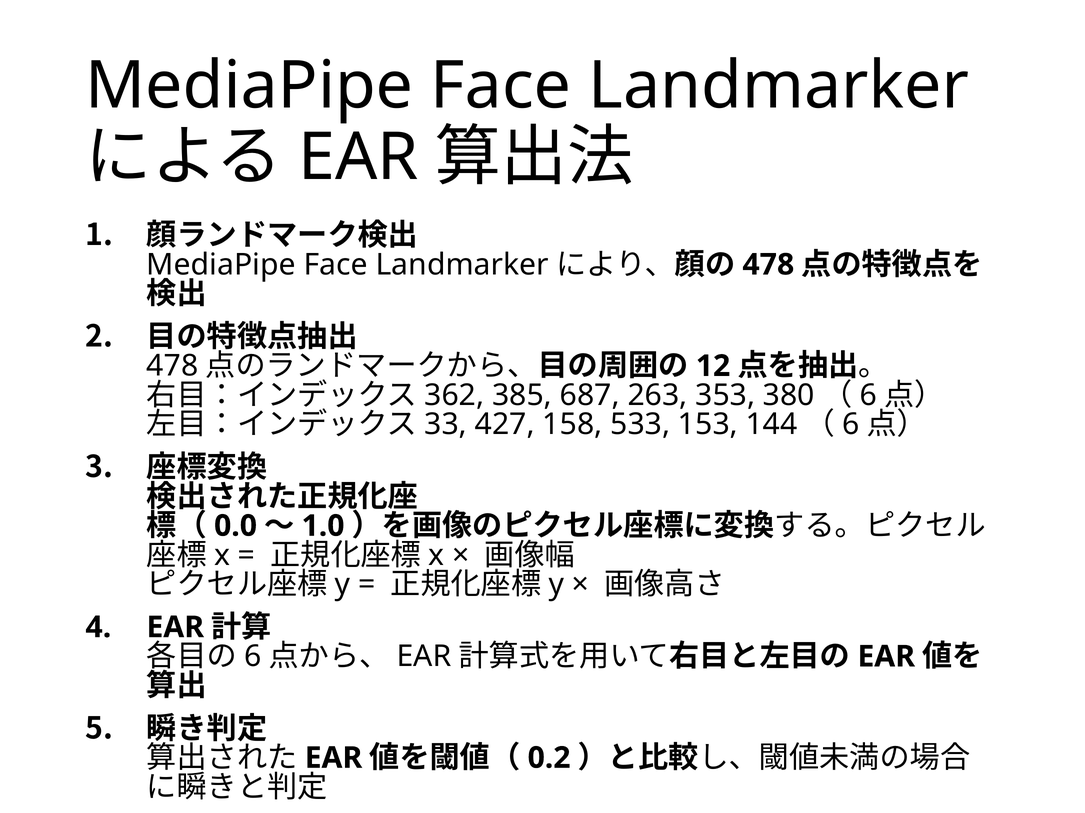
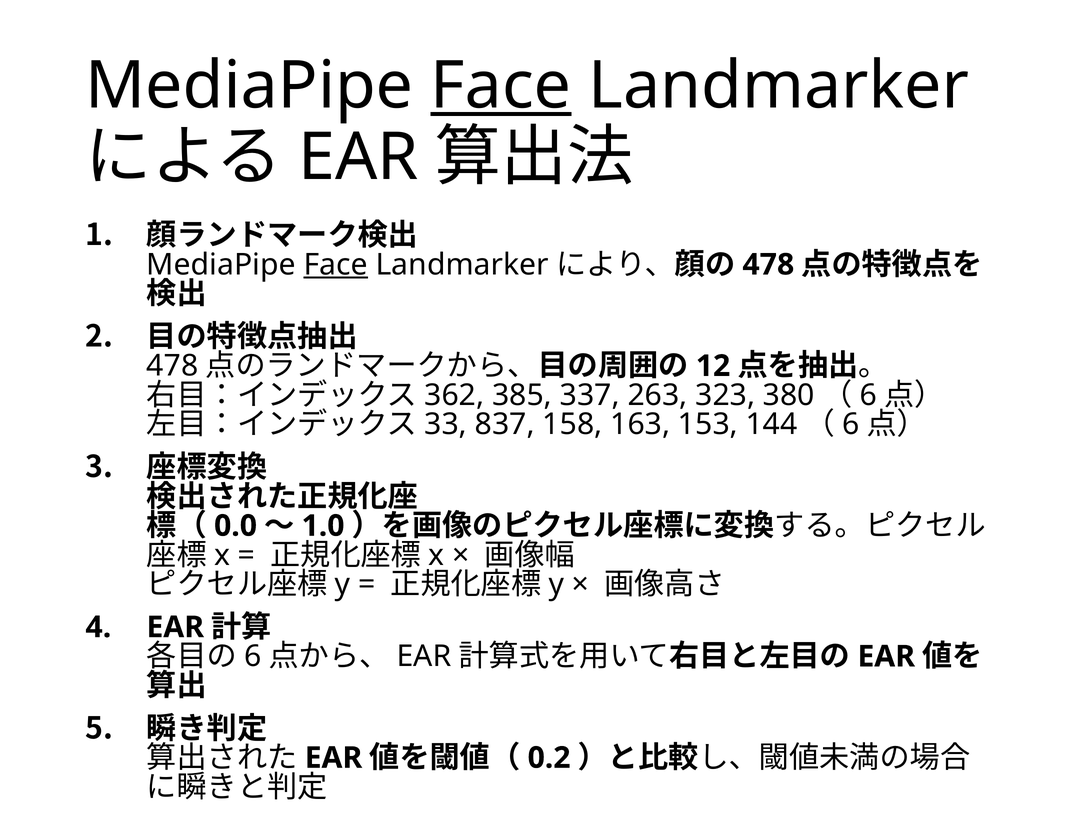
Face at (501, 86) underline: none -> present
Face at (336, 265) underline: none -> present
687: 687 -> 337
353: 353 -> 323
427: 427 -> 837
533: 533 -> 163
